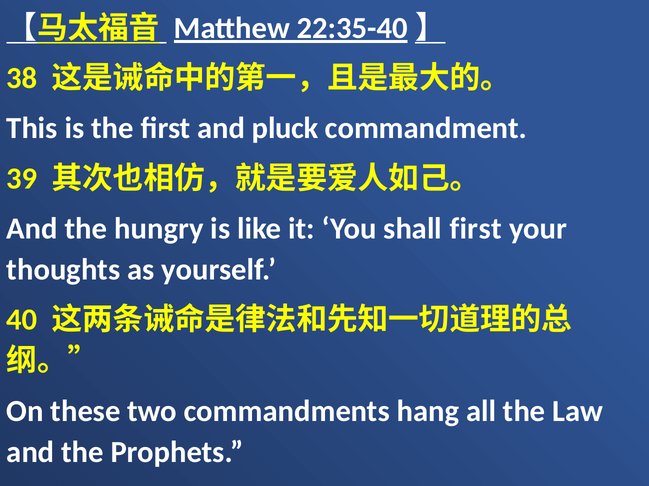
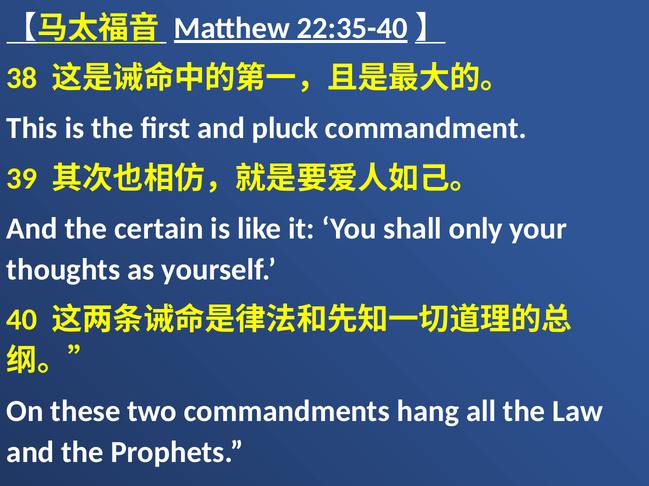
hungry: hungry -> certain
shall first: first -> only
